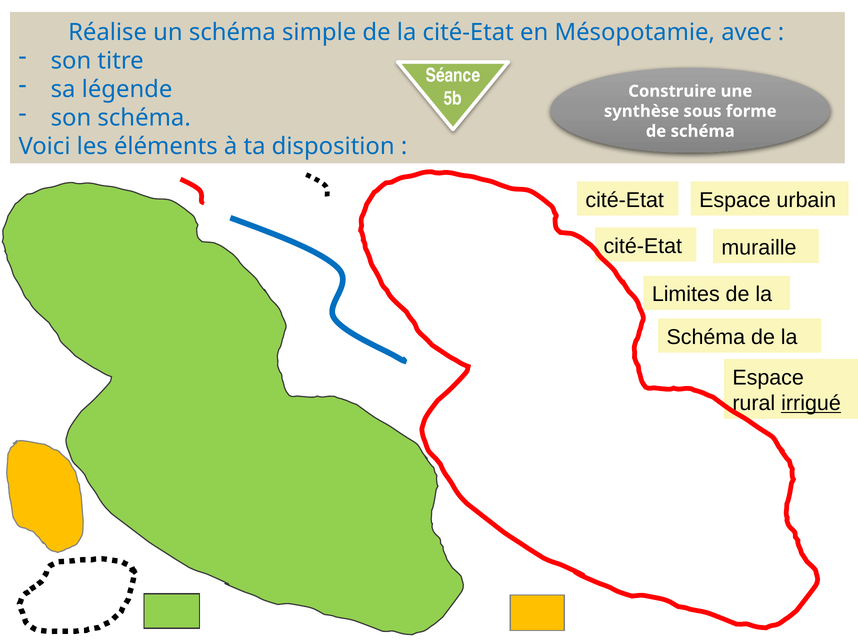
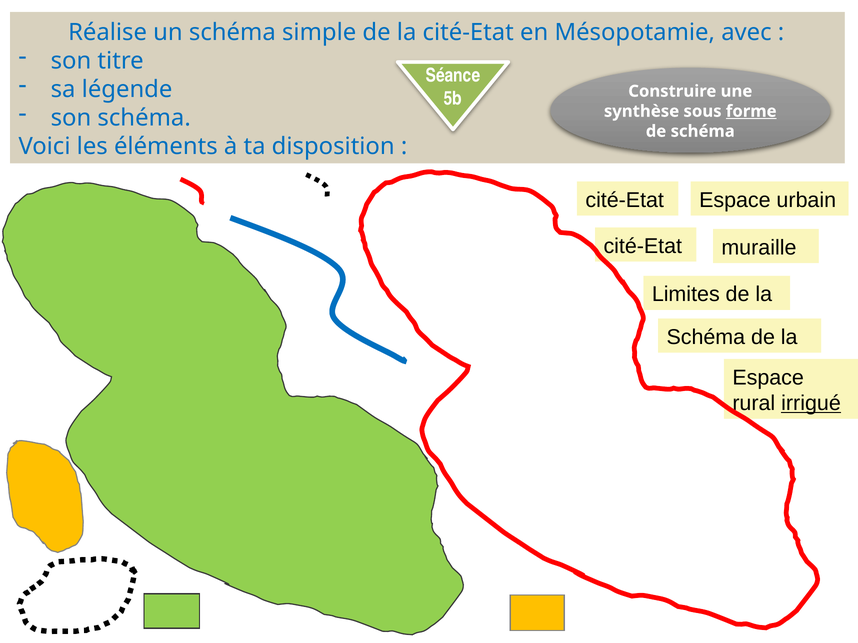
forme underline: none -> present
